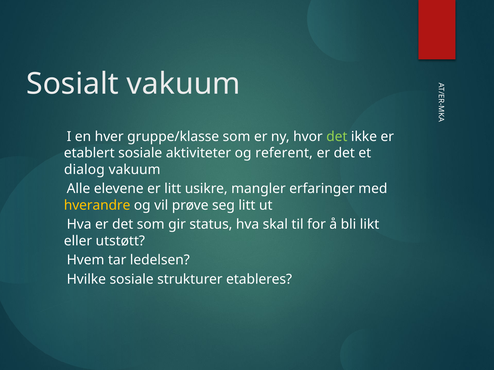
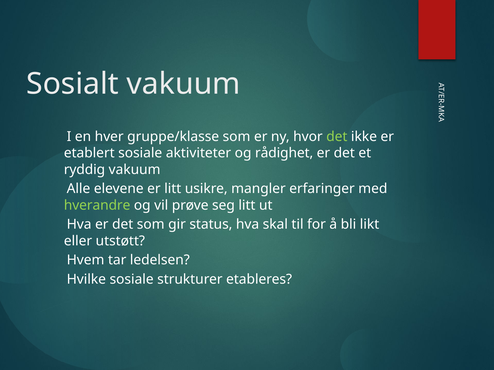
referent: referent -> rådighet
dialog: dialog -> ryddig
hverandre colour: yellow -> light green
